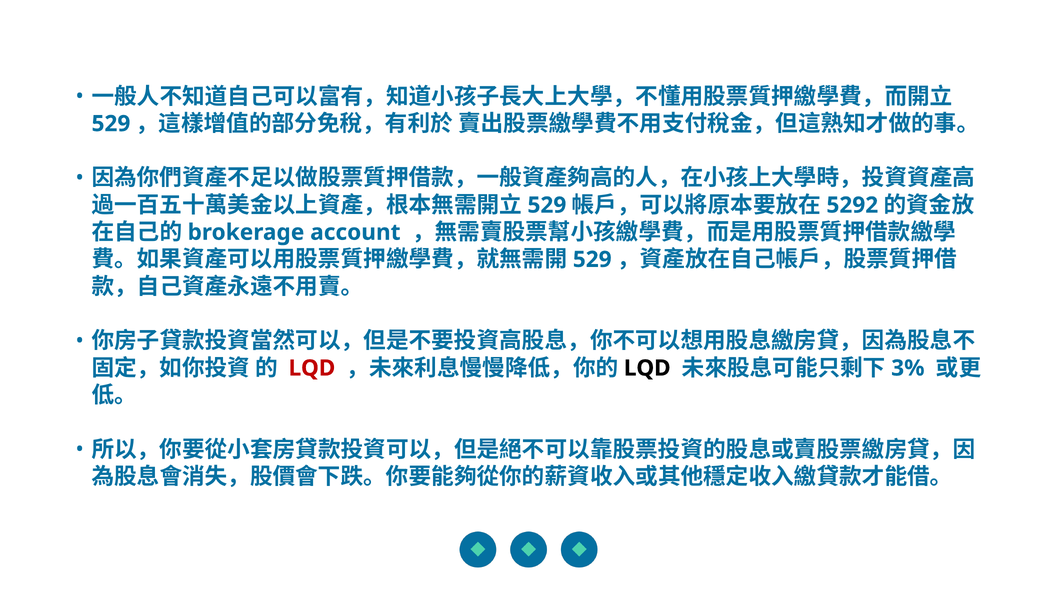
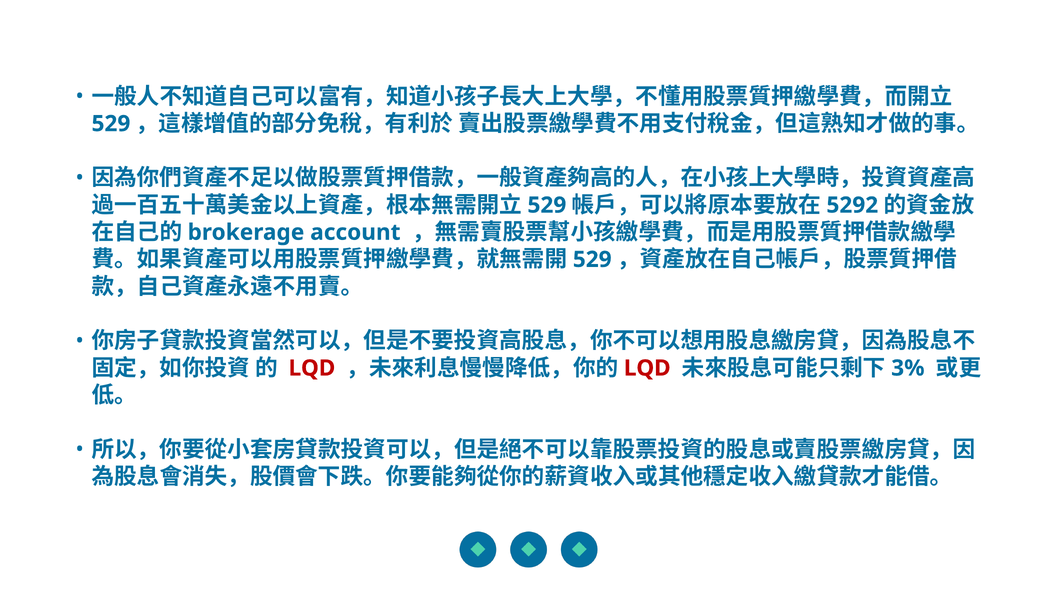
LQD at (647, 368) colour: black -> red
